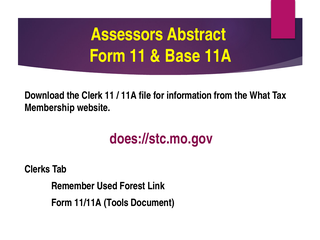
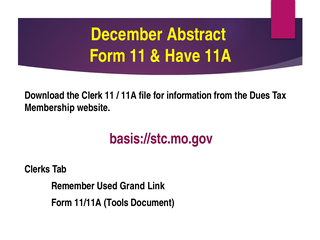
Assessors: Assessors -> December
Base: Base -> Have
What: What -> Dues
does://stc.mo.gov: does://stc.mo.gov -> basis://stc.mo.gov
Forest: Forest -> Grand
